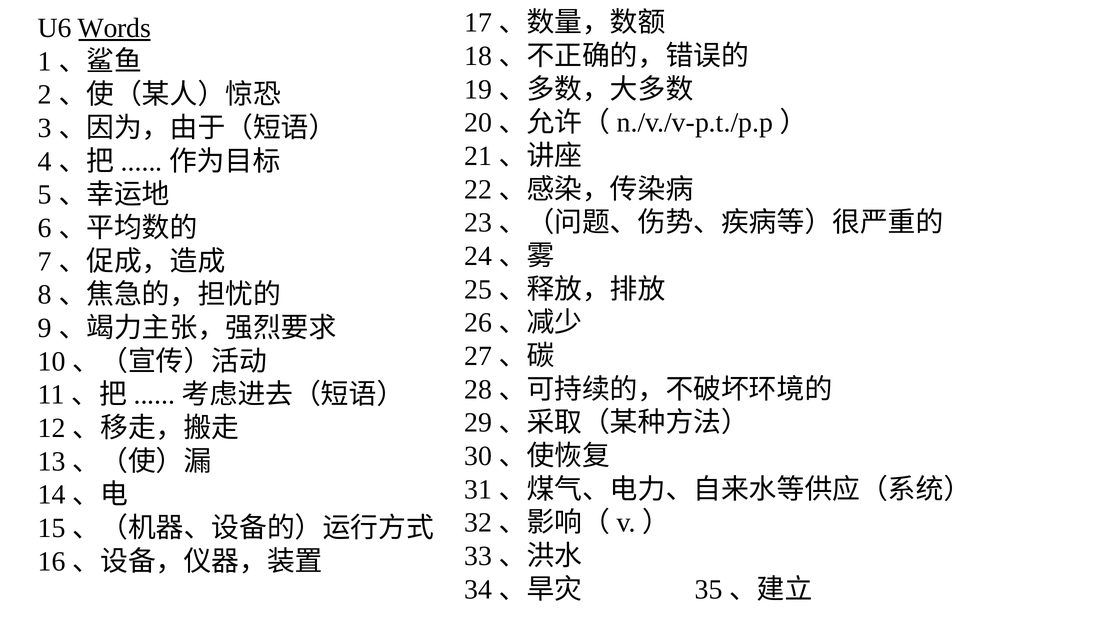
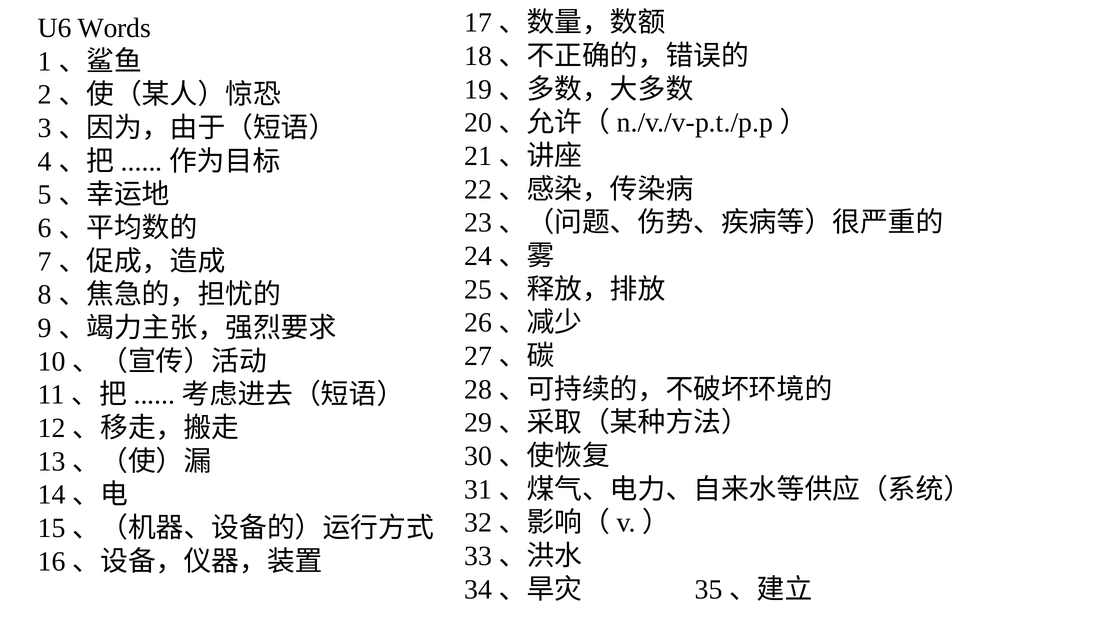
Words underline: present -> none
